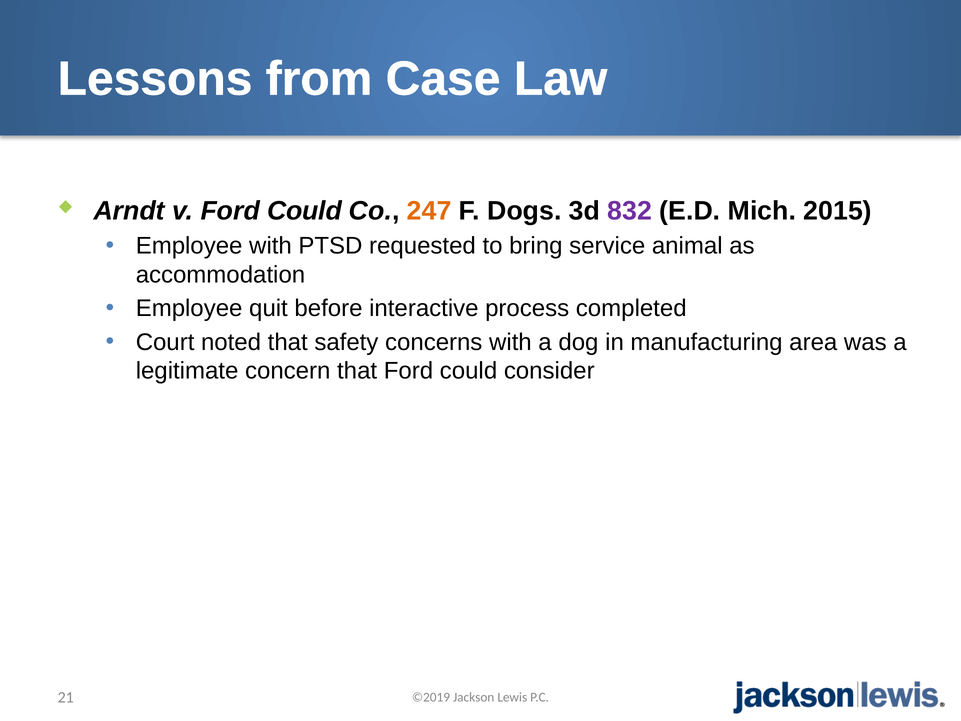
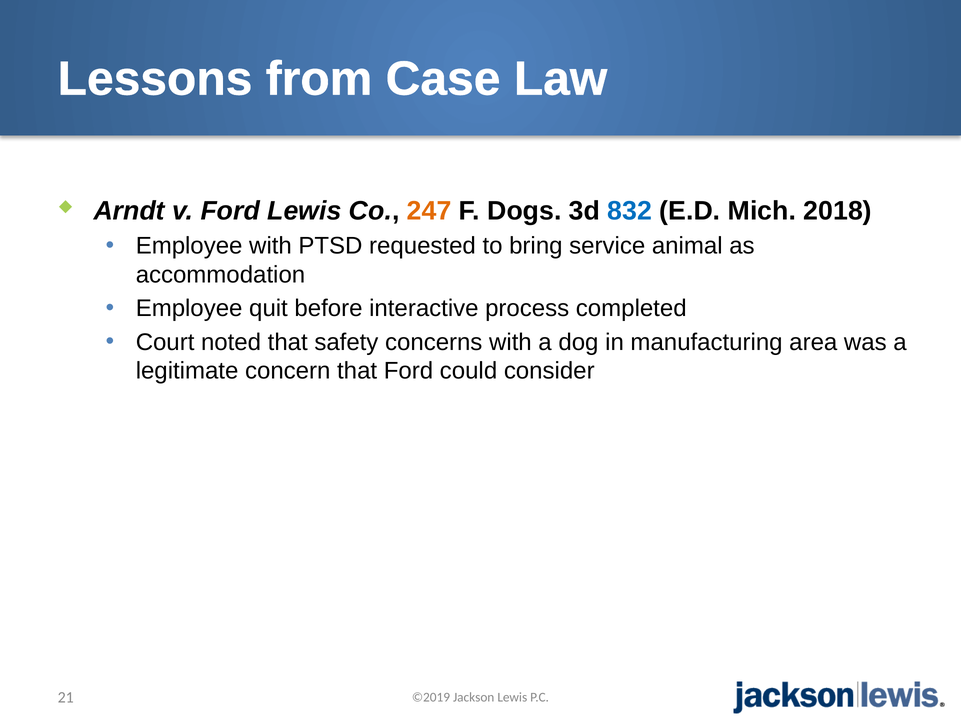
v Ford Could: Could -> Lewis
832 colour: purple -> blue
2015: 2015 -> 2018
